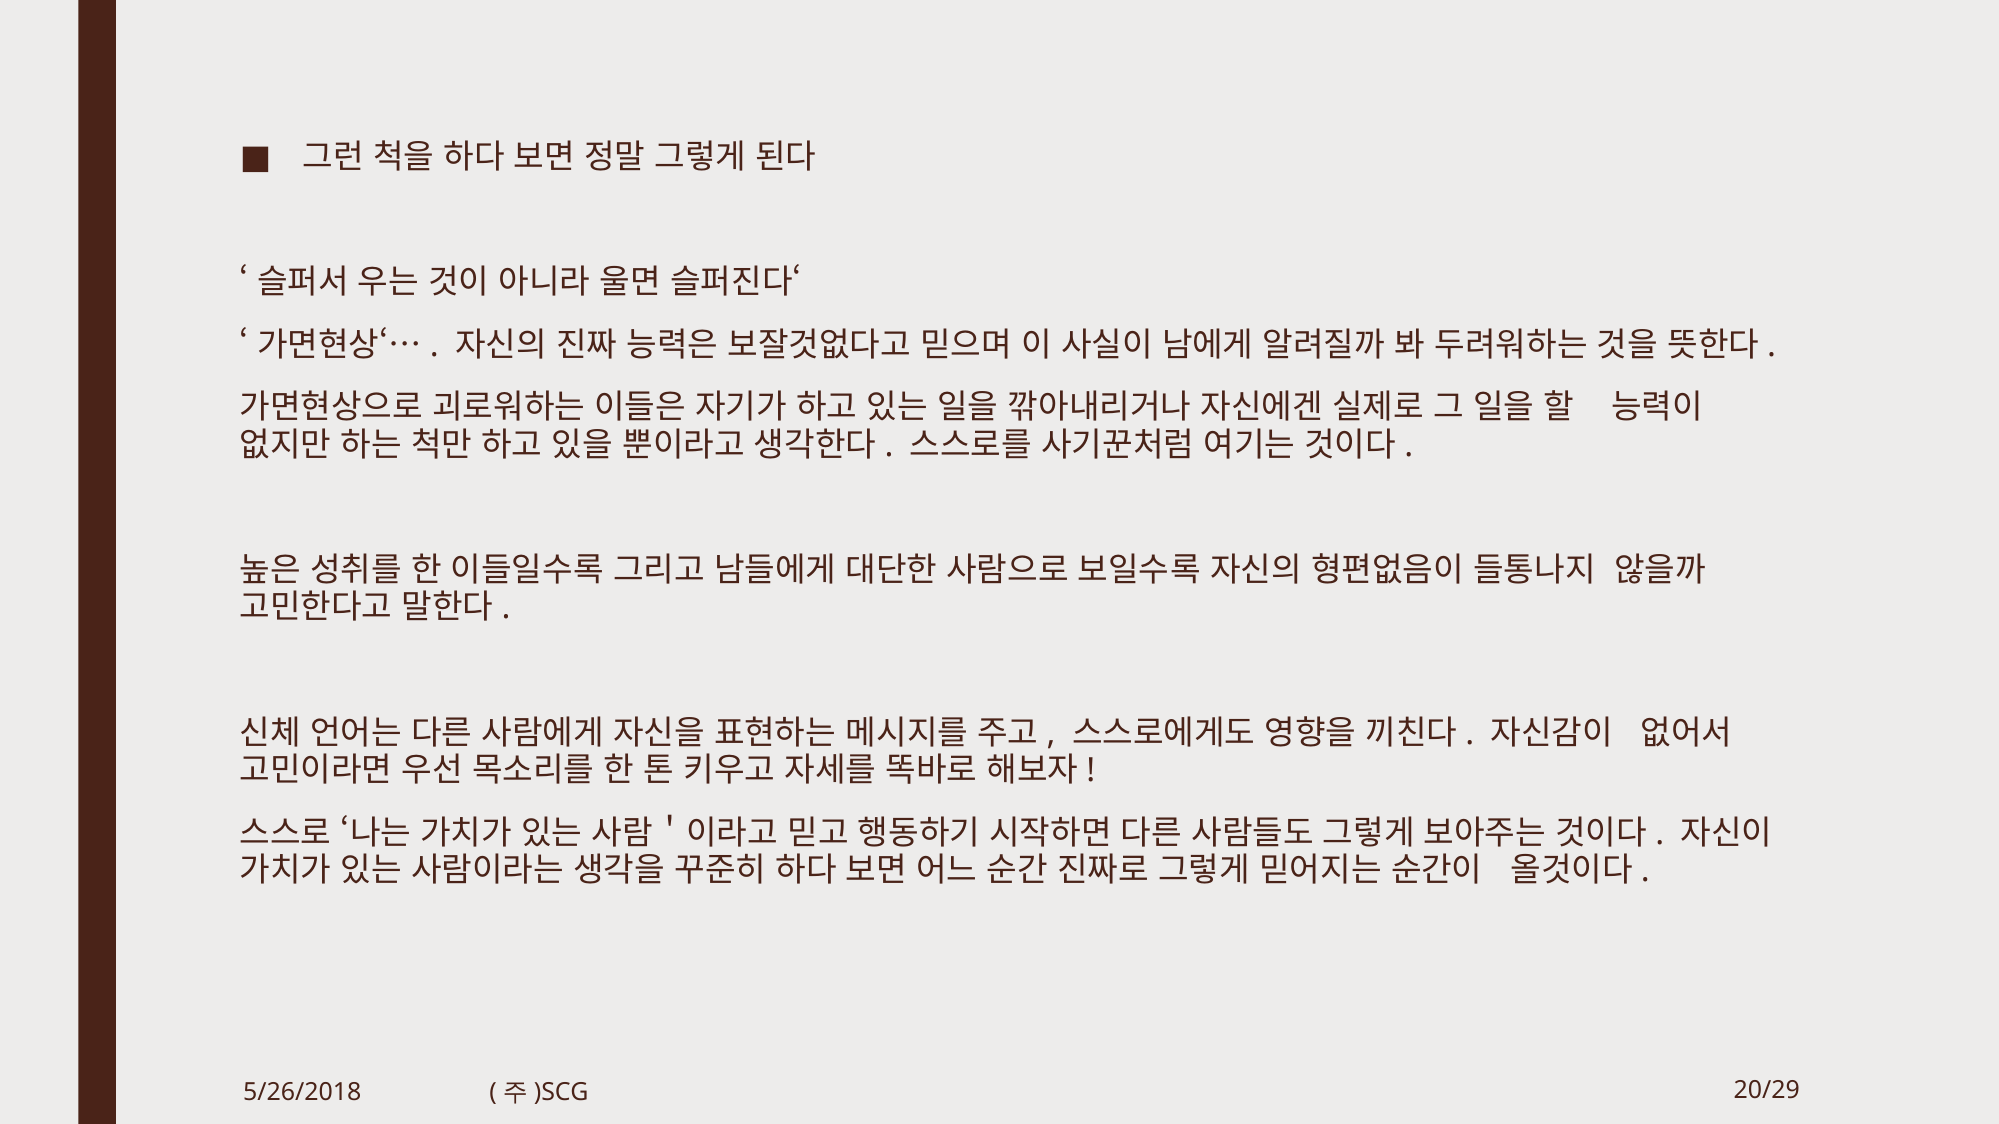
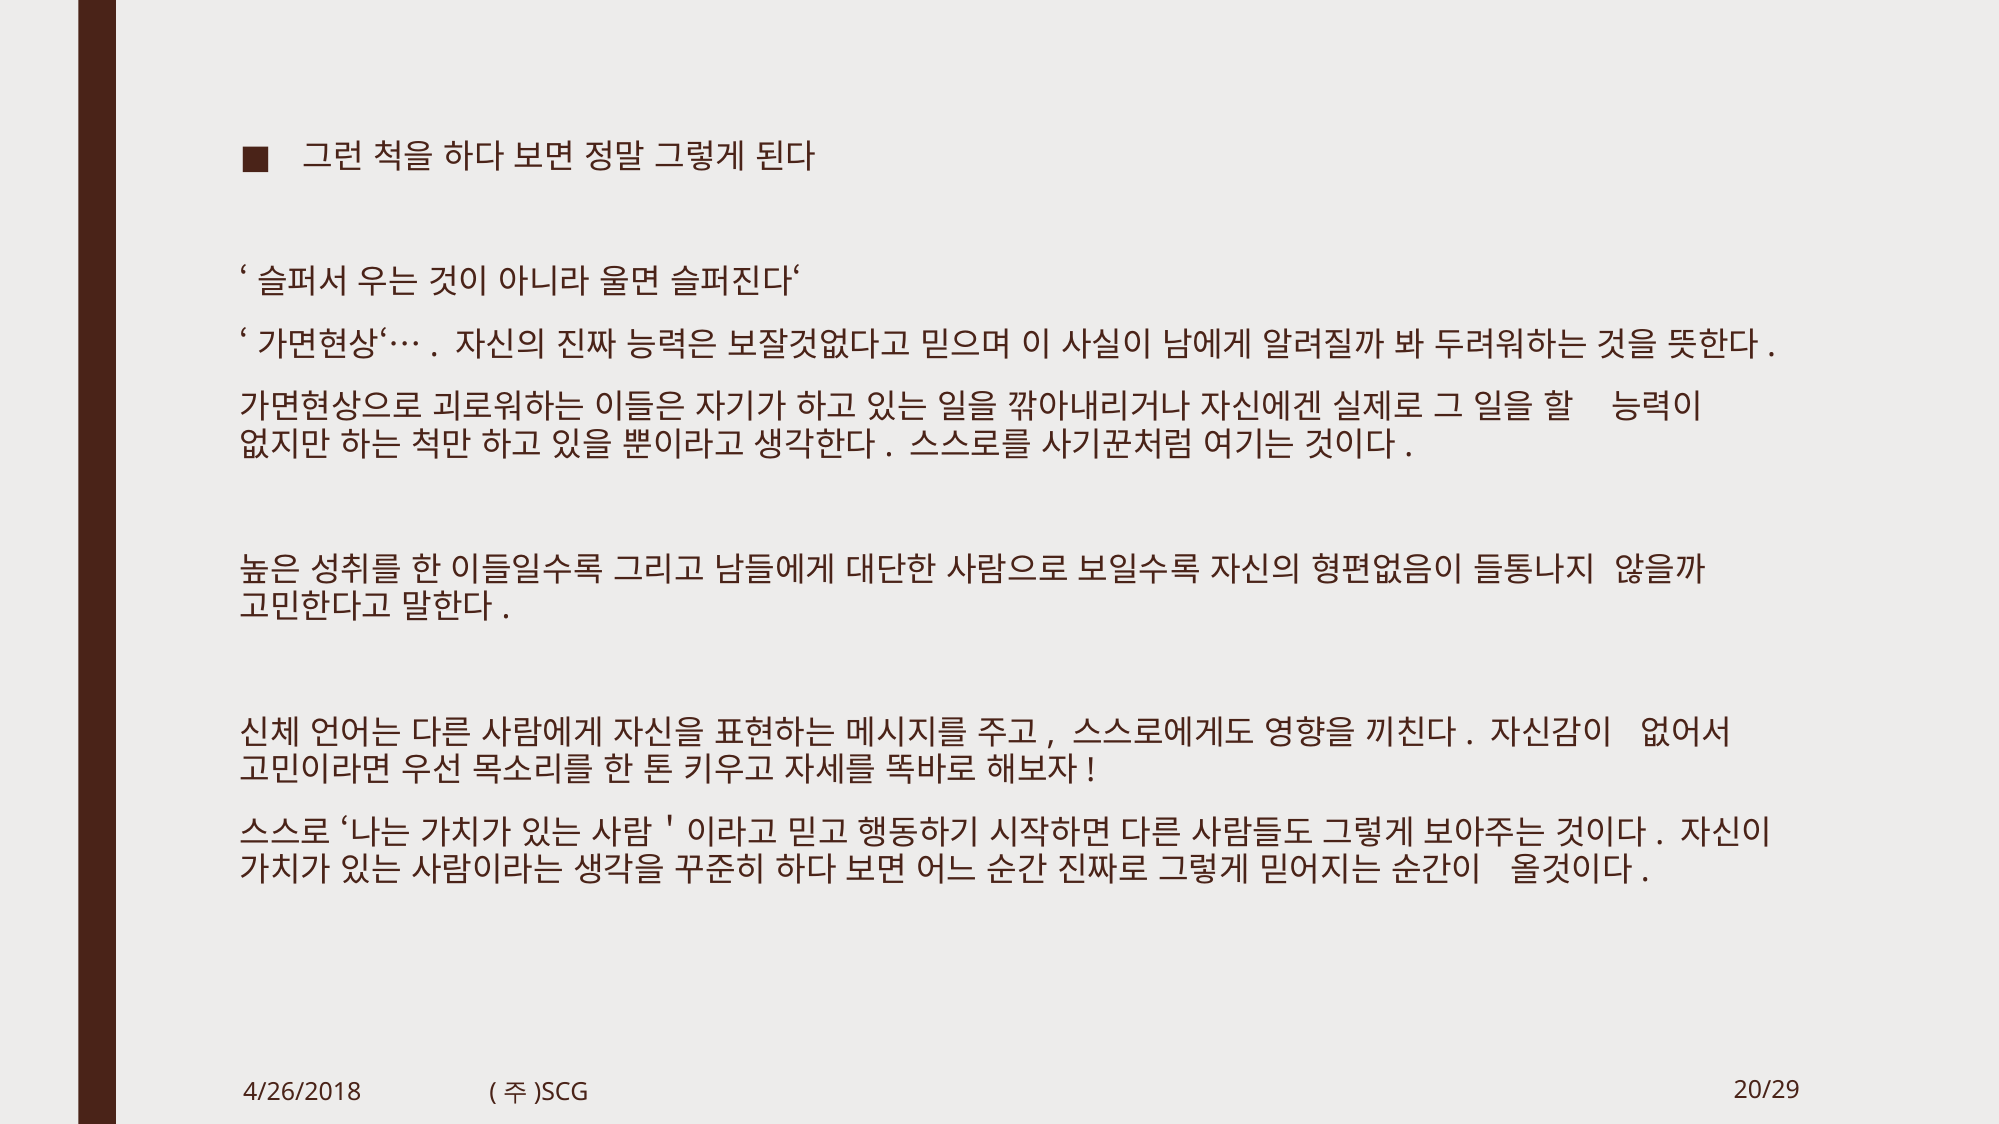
5/26/2018: 5/26/2018 -> 4/26/2018
